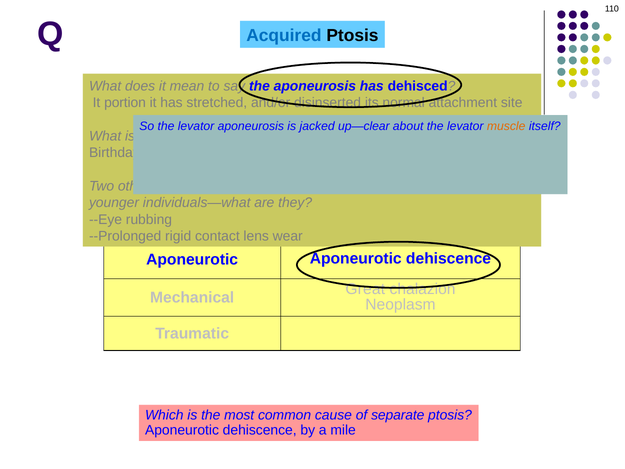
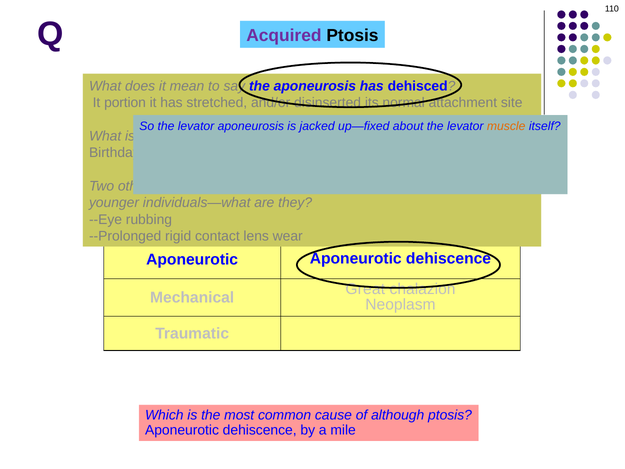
Acquired at (284, 36) colour: blue -> purple
up—clear: up—clear -> up—fixed
separate: separate -> although
